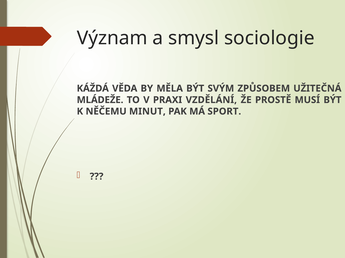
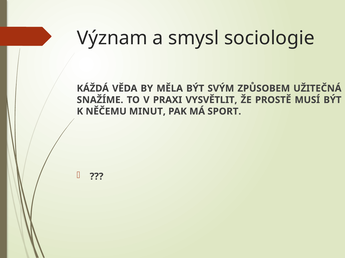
MLÁDEŽE: MLÁDEŽE -> SNAŽÍME
VZDĚLÁNÍ: VZDĚLÁNÍ -> VYSVĚTLIT
